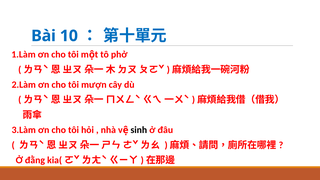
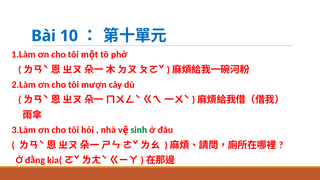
sinh colour: black -> green
